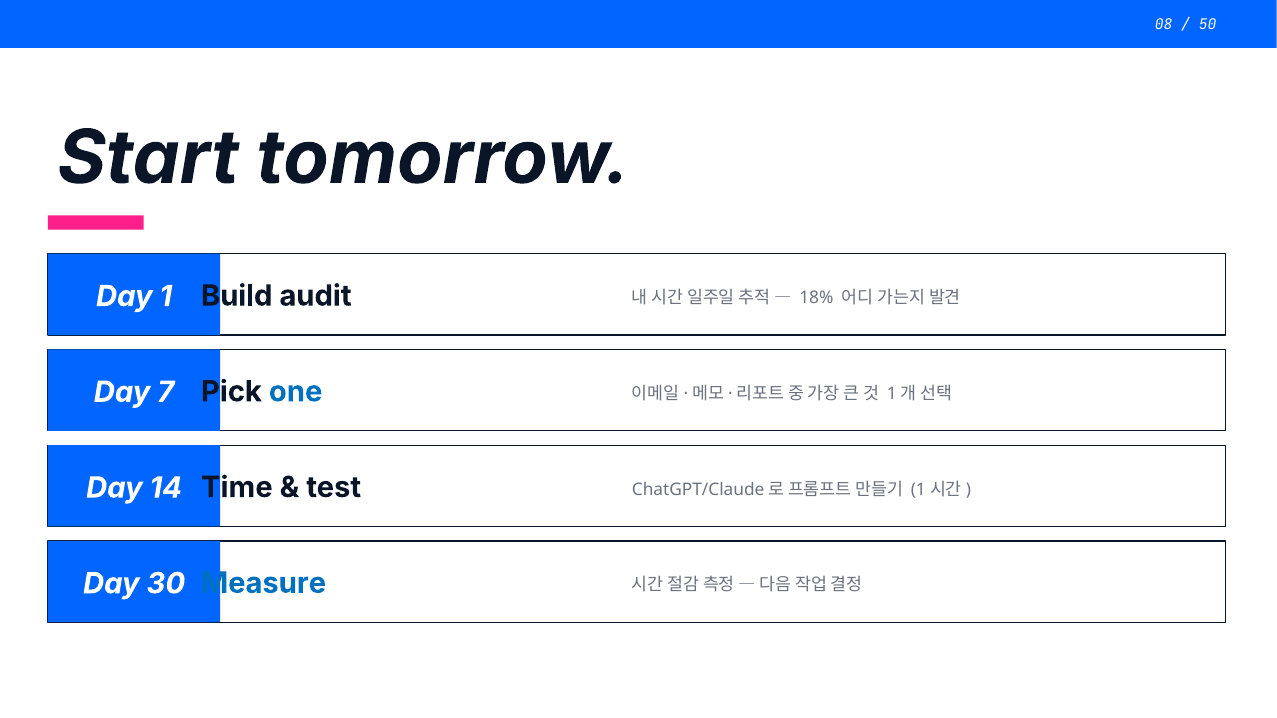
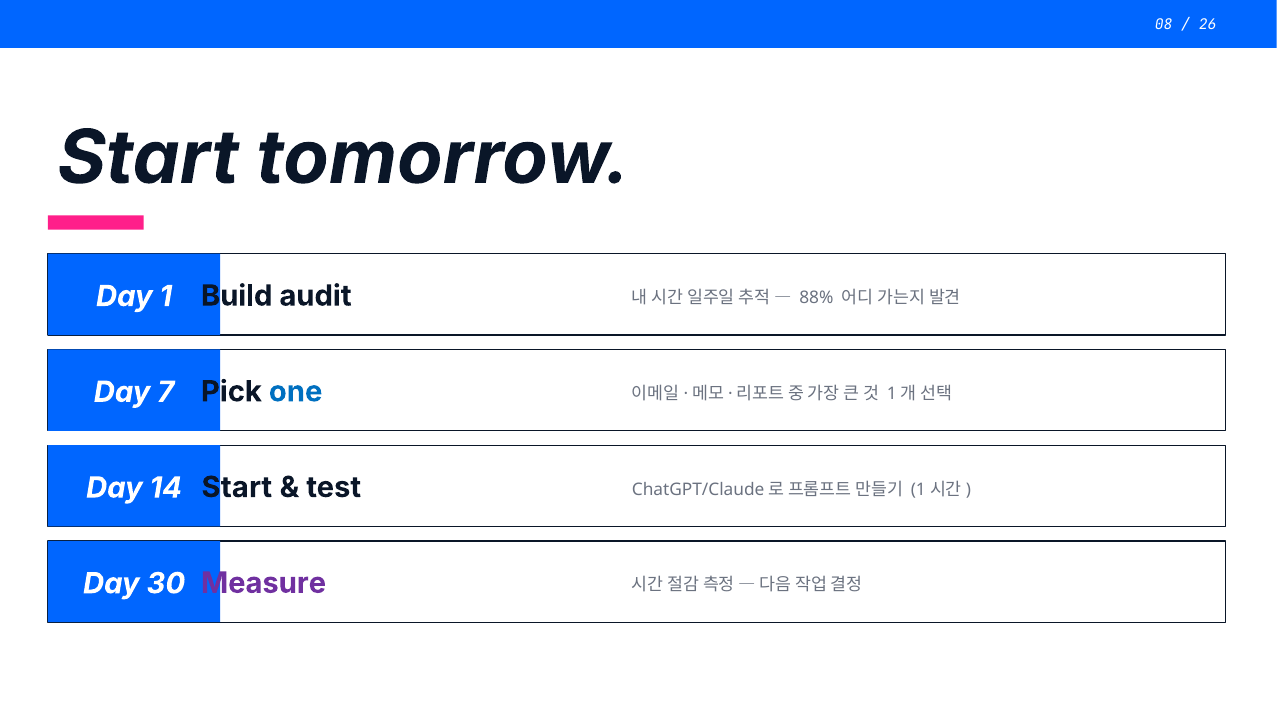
50: 50 -> 26
18%: 18% -> 88%
14 Time: Time -> Start
Measure colour: blue -> purple
